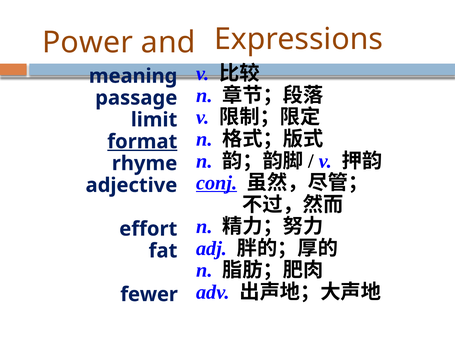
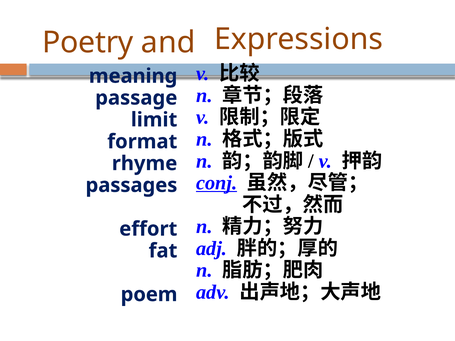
Power: Power -> Poetry
format underline: present -> none
adjective: adjective -> passages
fewer: fewer -> poem
